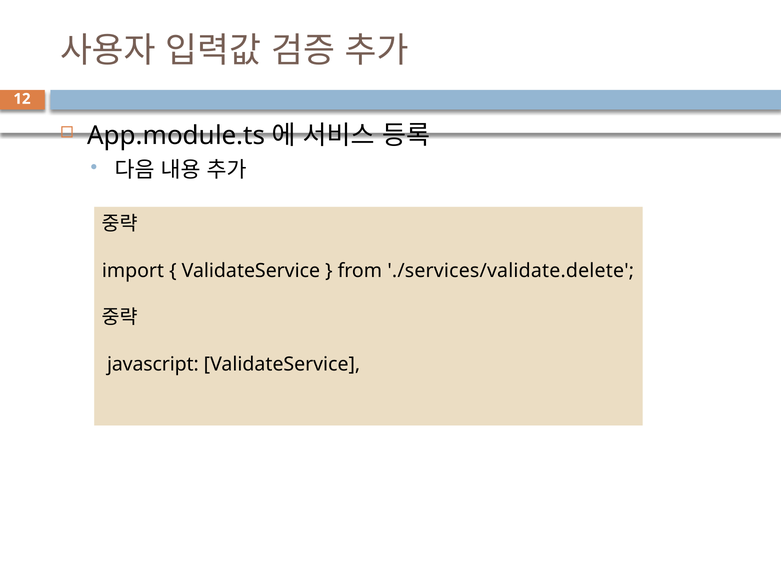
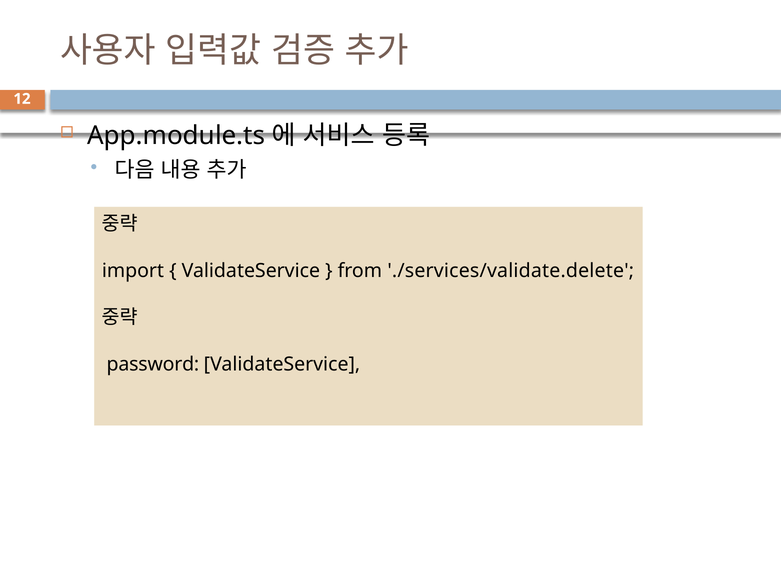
javascript: javascript -> password
